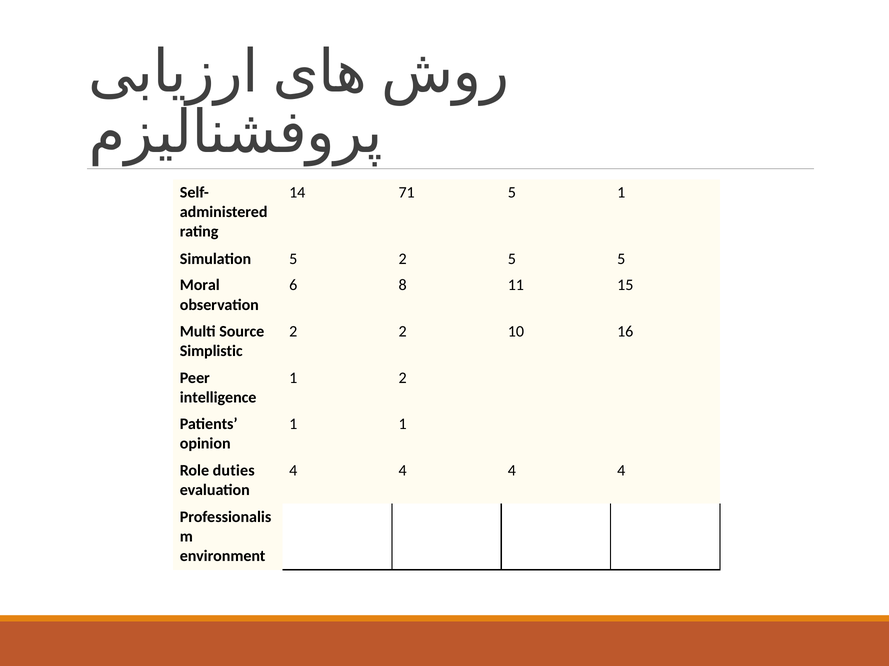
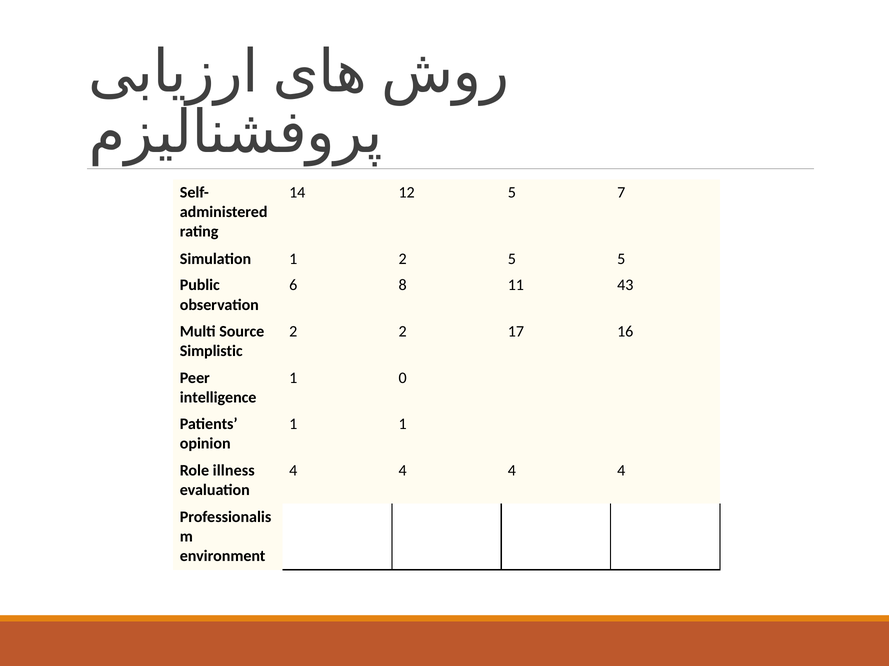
71: 71 -> 12
5 1: 1 -> 7
Simulation 5: 5 -> 1
Moral: Moral -> Public
15: 15 -> 43
10: 10 -> 17
1 2: 2 -> 0
duties: duties -> illness
